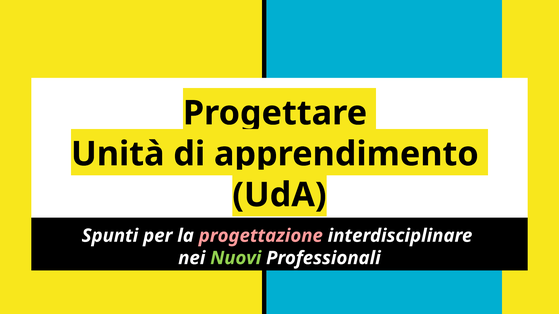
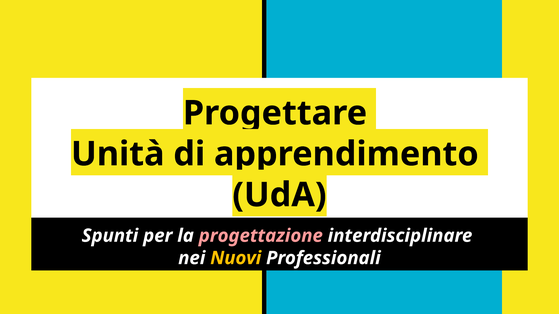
Nuovi colour: light green -> yellow
